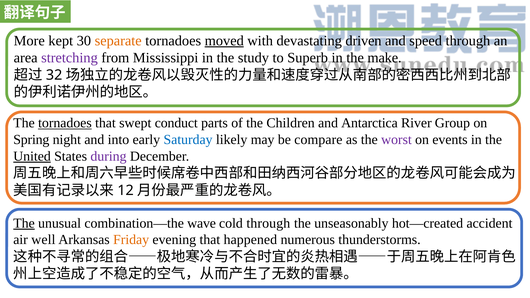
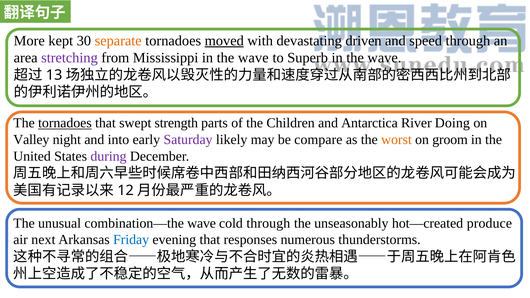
Mississippi in the study: study -> wave
make at (385, 58): make -> wave
32: 32 -> 13
conduct: conduct -> strength
Group: Group -> Doing
Spring: Spring -> Valley
Saturday colour: blue -> purple
worst colour: purple -> orange
events: events -> groom
United underline: present -> none
The at (24, 223) underline: present -> none
accident: accident -> produce
well: well -> next
Friday colour: orange -> blue
happened: happened -> responses
